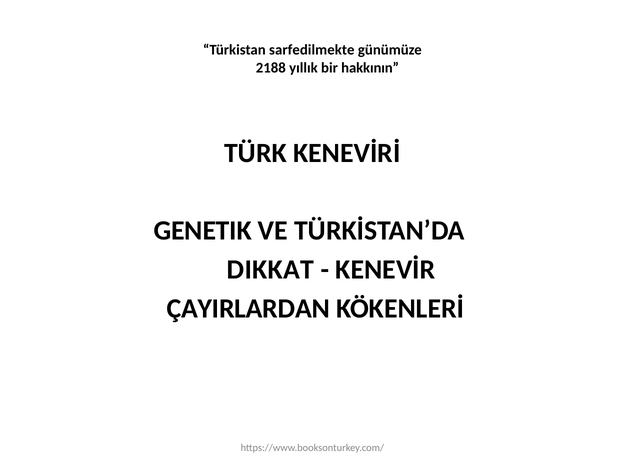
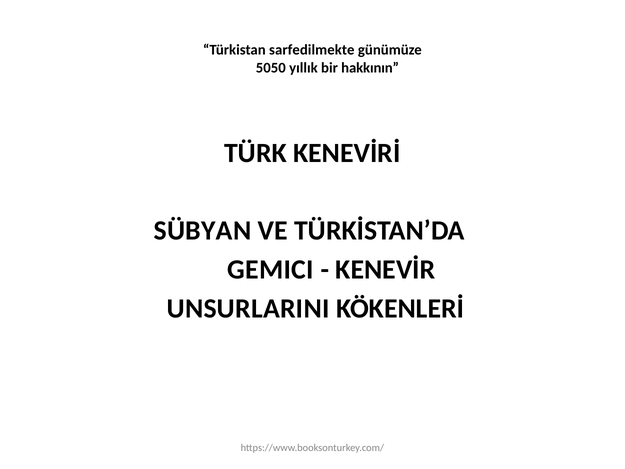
2188: 2188 -> 5050
GENETIK: GENETIK -> SÜBYAN
DIKKAT: DIKKAT -> GEMICI
ÇAYIRLARDAN: ÇAYIRLARDAN -> UNSURLARINI
